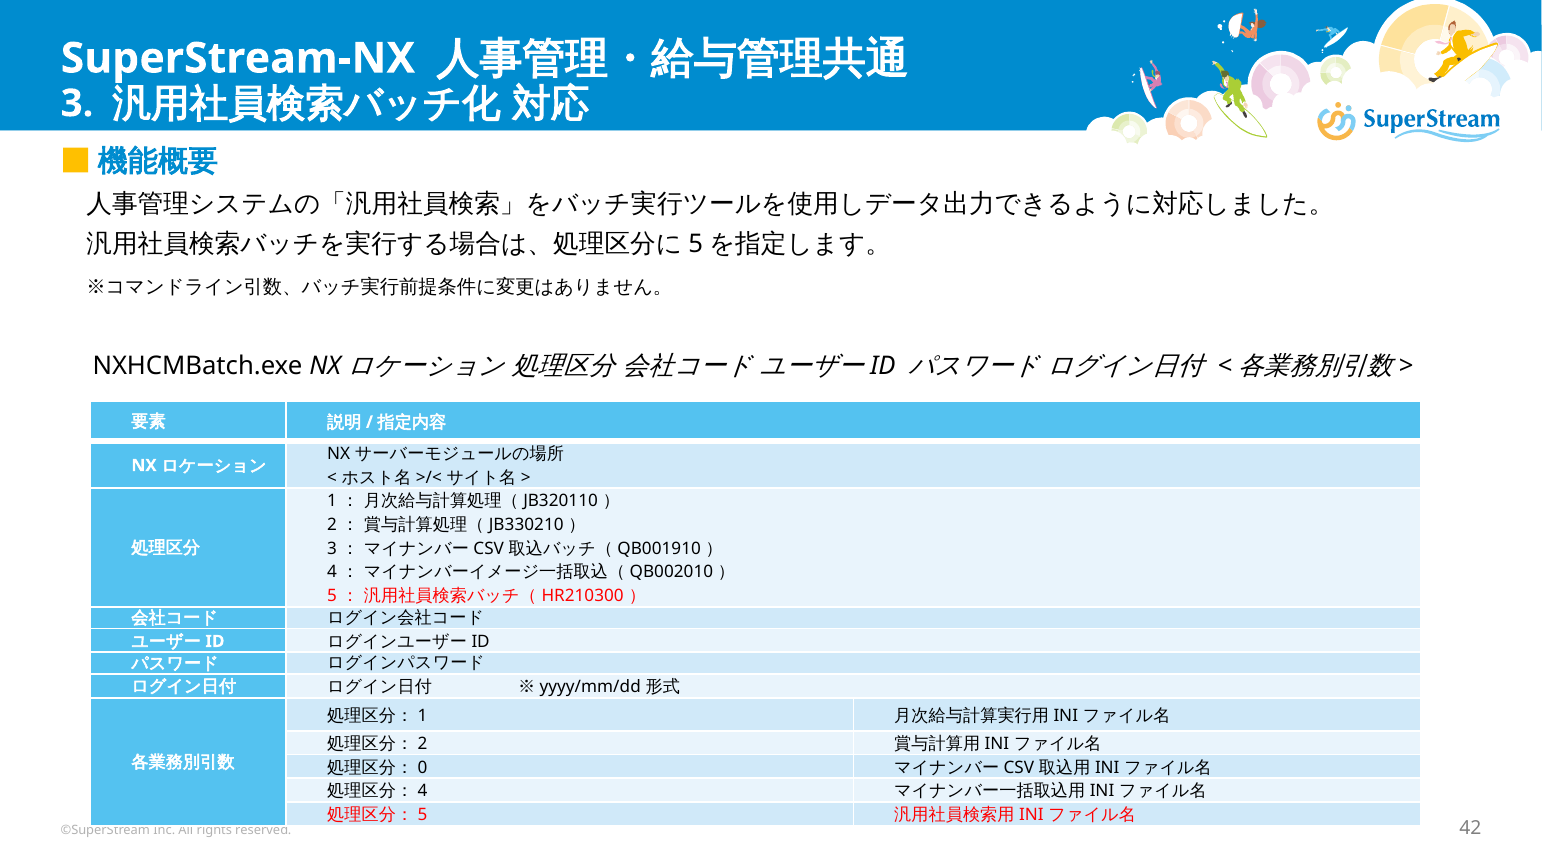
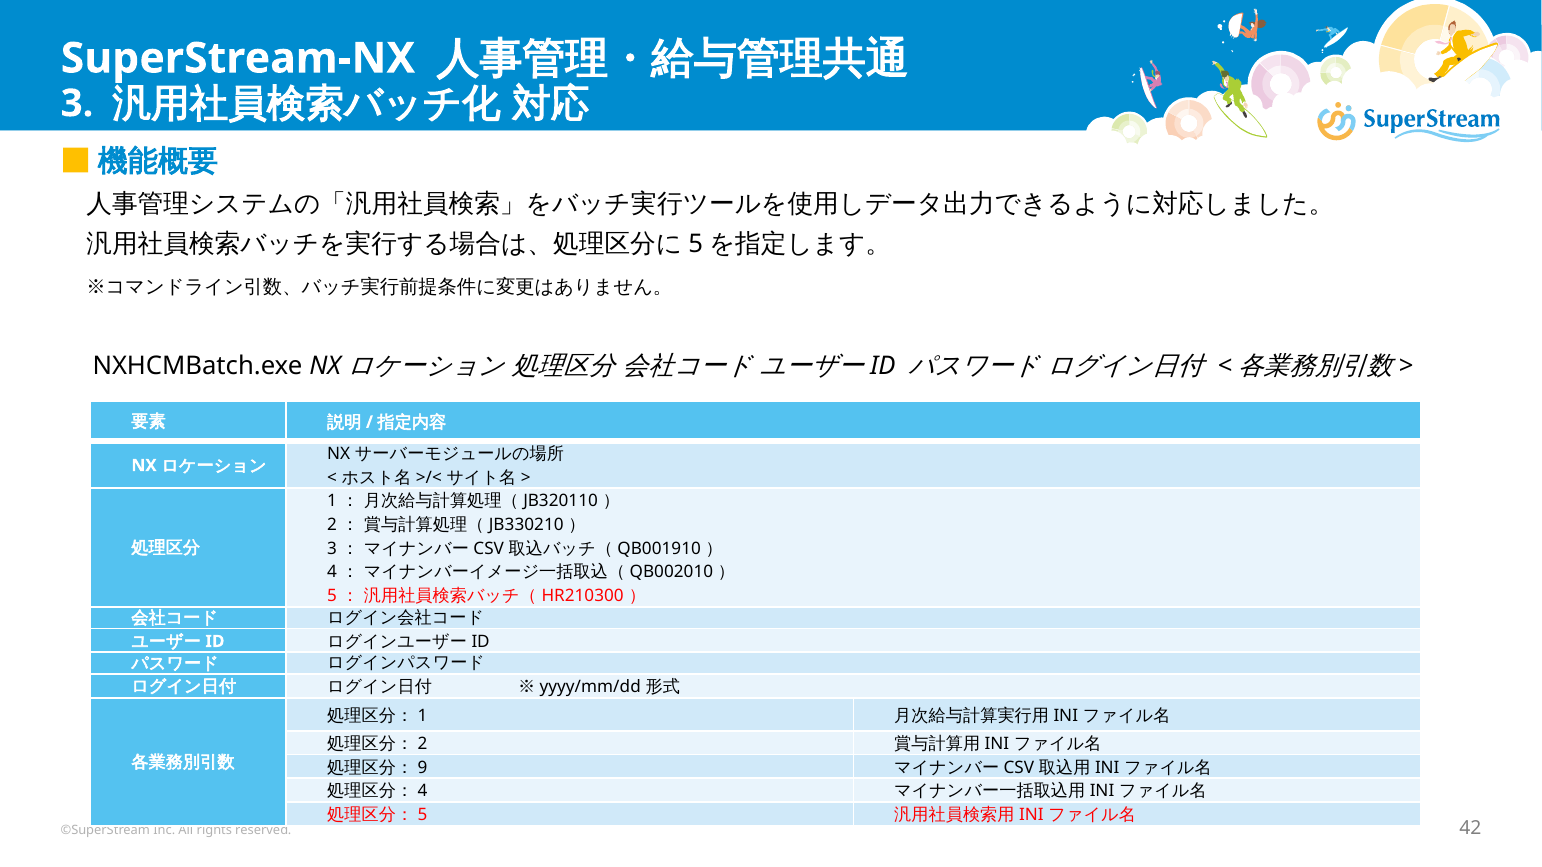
0: 0 -> 9
